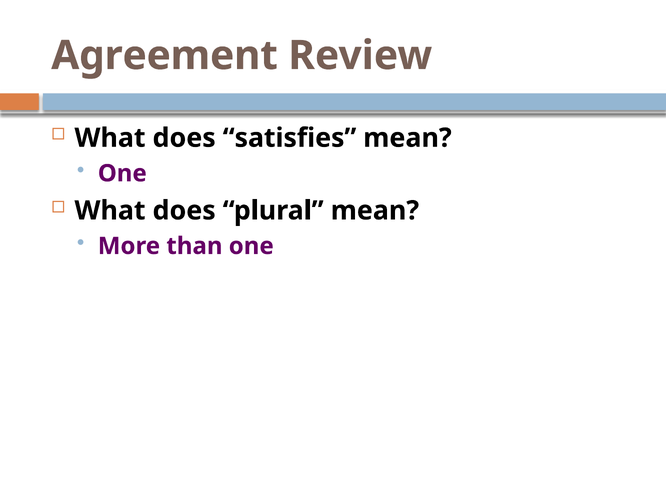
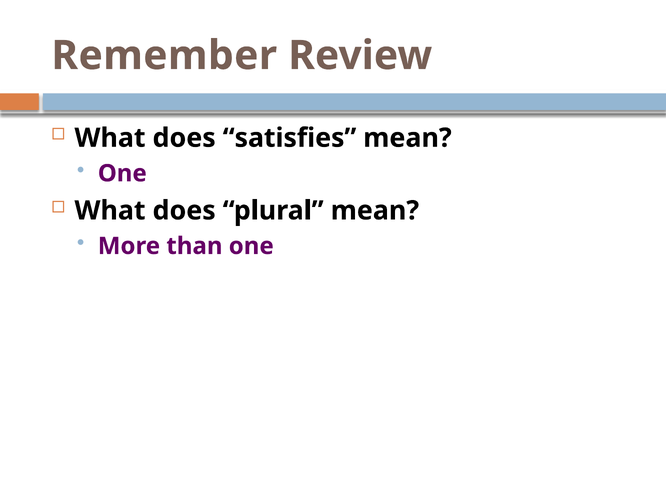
Agreement: Agreement -> Remember
